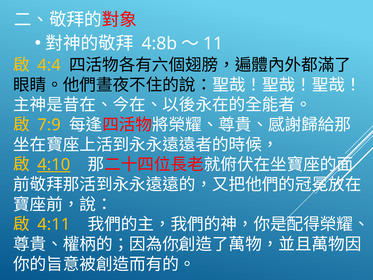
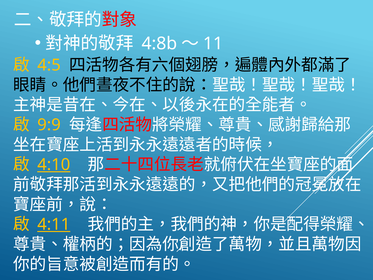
4:4: 4:4 -> 4:5
7:9: 7:9 -> 9:9
4:11 underline: none -> present
